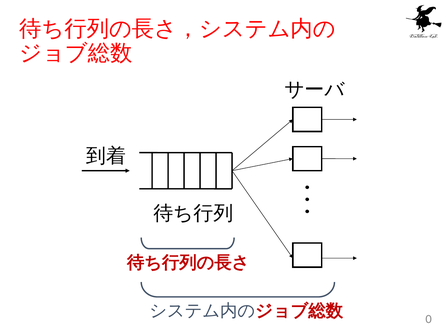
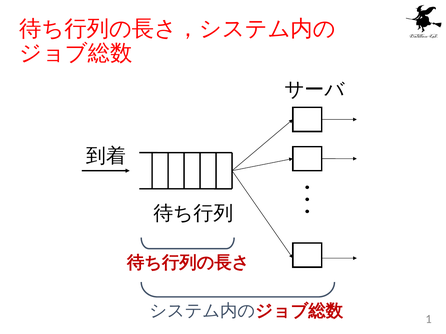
0: 0 -> 1
